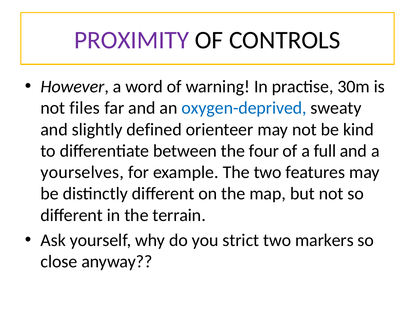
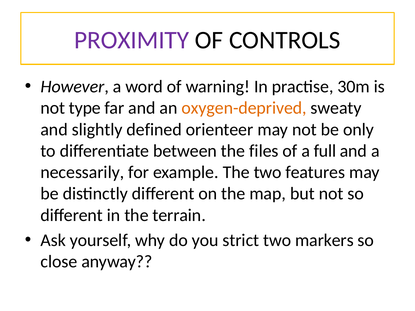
files: files -> type
oxygen-deprived colour: blue -> orange
kind: kind -> only
four: four -> files
yourselves: yourselves -> necessarily
